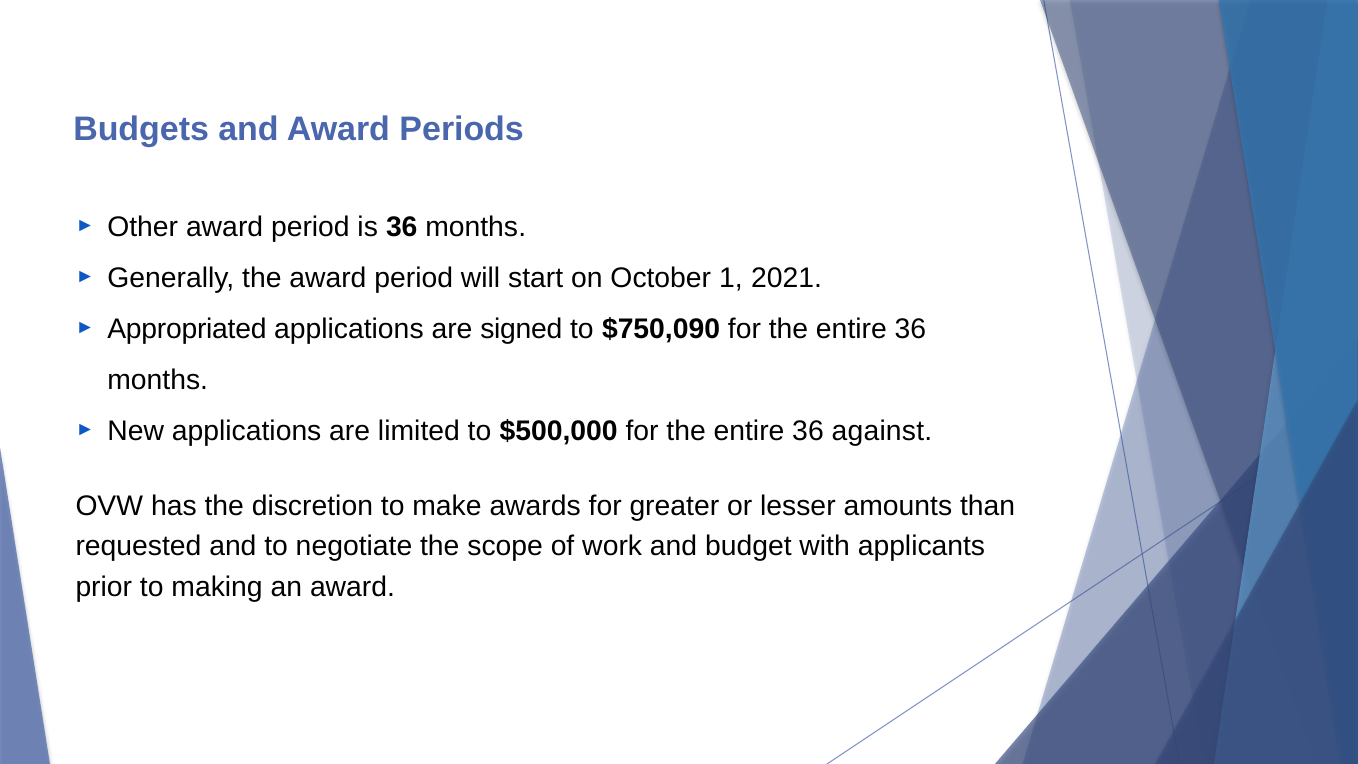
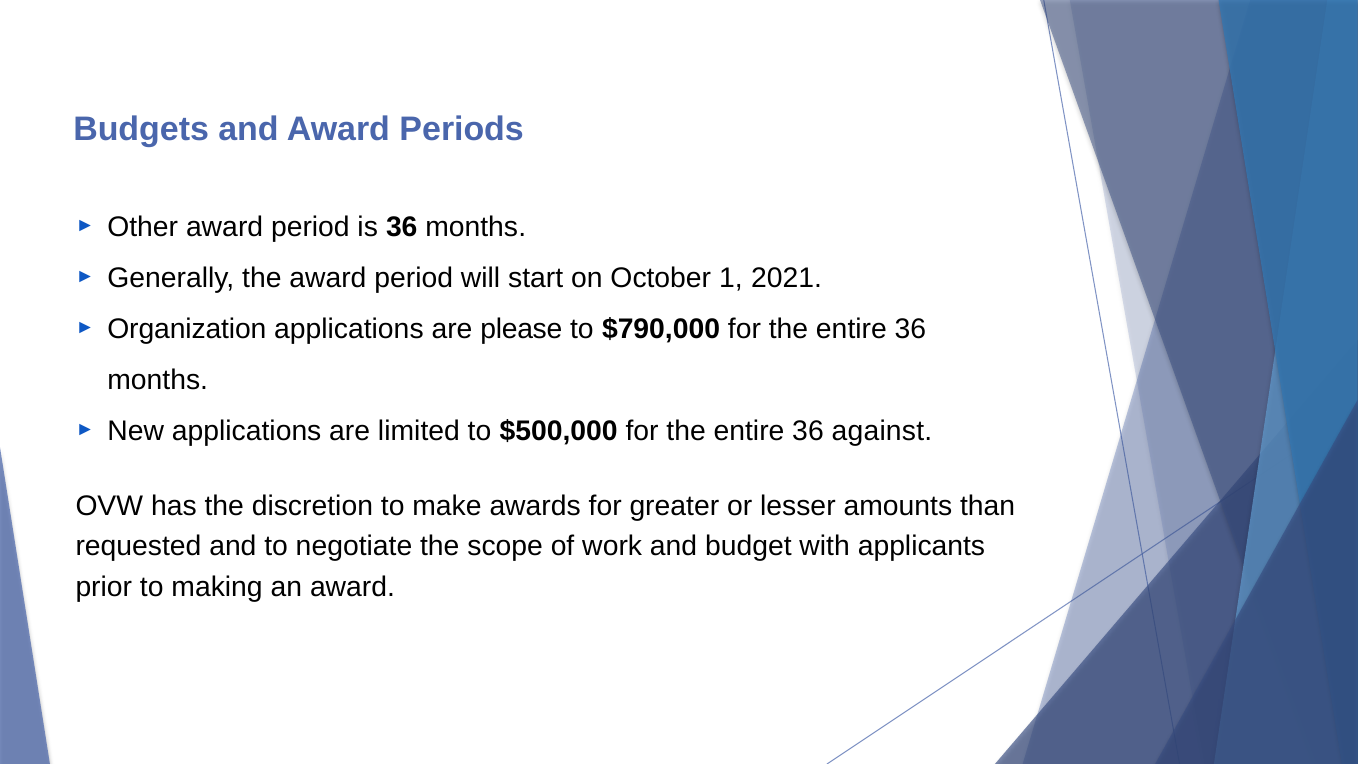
Appropriated: Appropriated -> Organization
signed: signed -> please
$750,090: $750,090 -> $790,000
